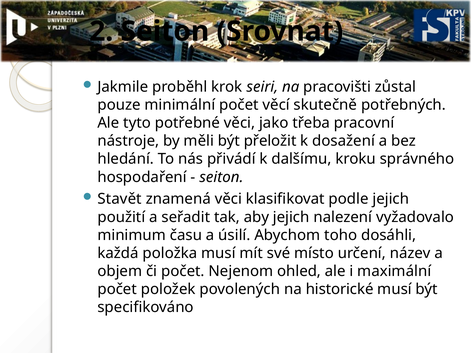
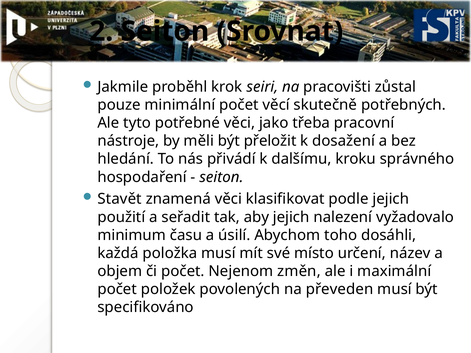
ohled: ohled -> změn
historické: historické -> převeden
